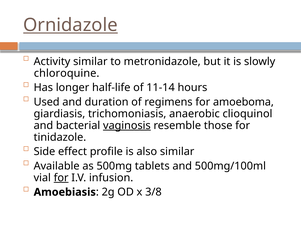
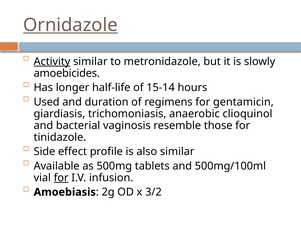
Activity underline: none -> present
chloroquine: chloroquine -> amoebicides
11-14: 11-14 -> 15-14
amoeboma: amoeboma -> gentamicin
vaginosis underline: present -> none
3/8: 3/8 -> 3/2
